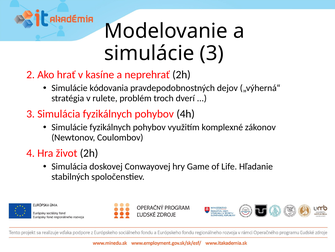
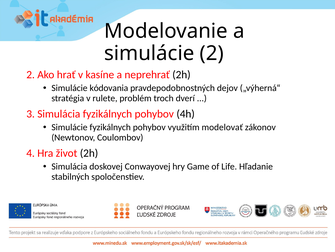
simulácie 3: 3 -> 2
komplexné: komplexné -> modelovať
